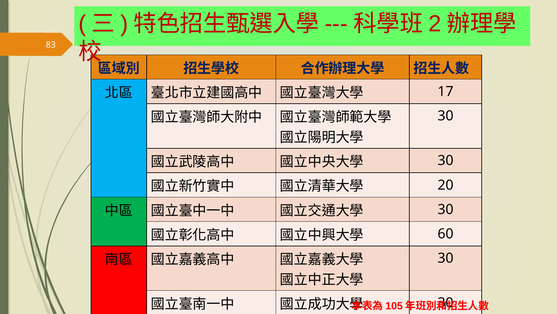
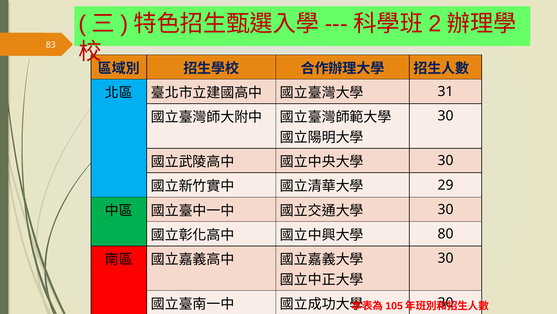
17: 17 -> 31
20: 20 -> 29
60: 60 -> 80
